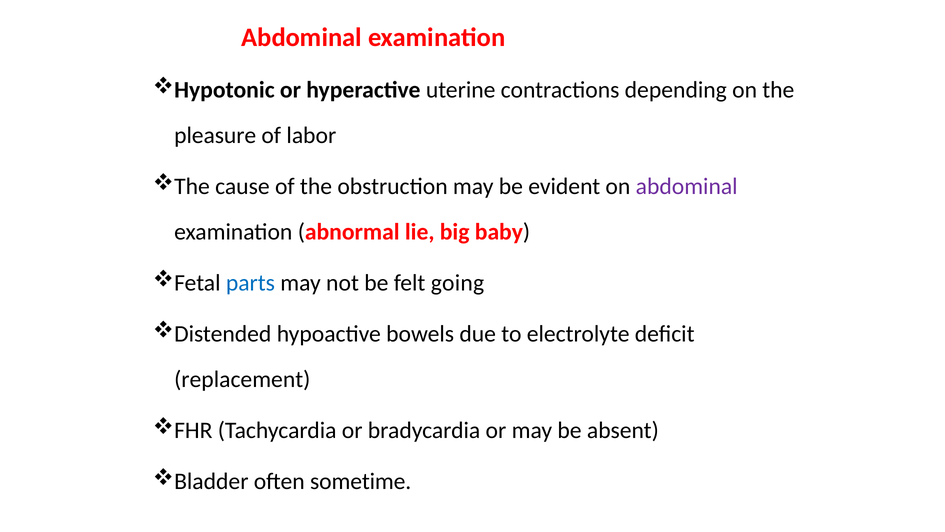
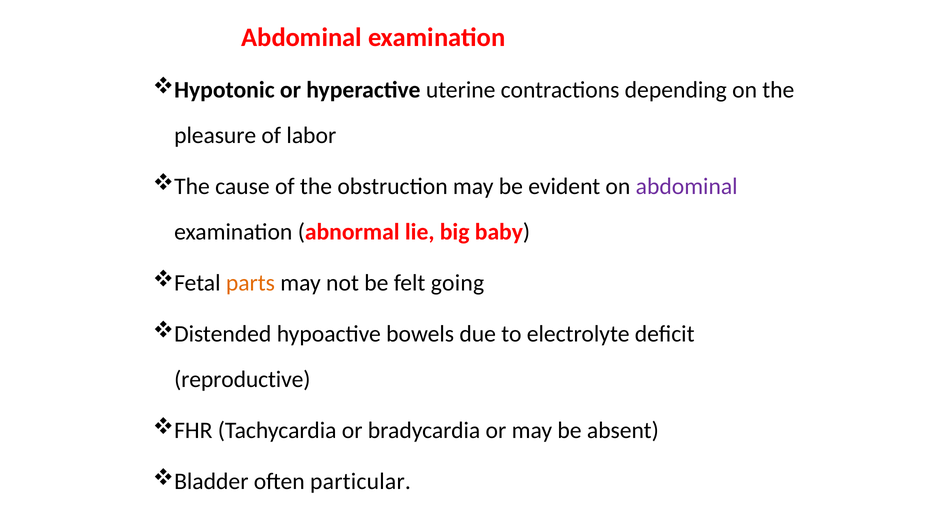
parts colour: blue -> orange
replacement: replacement -> reproductive
sometime: sometime -> particular
